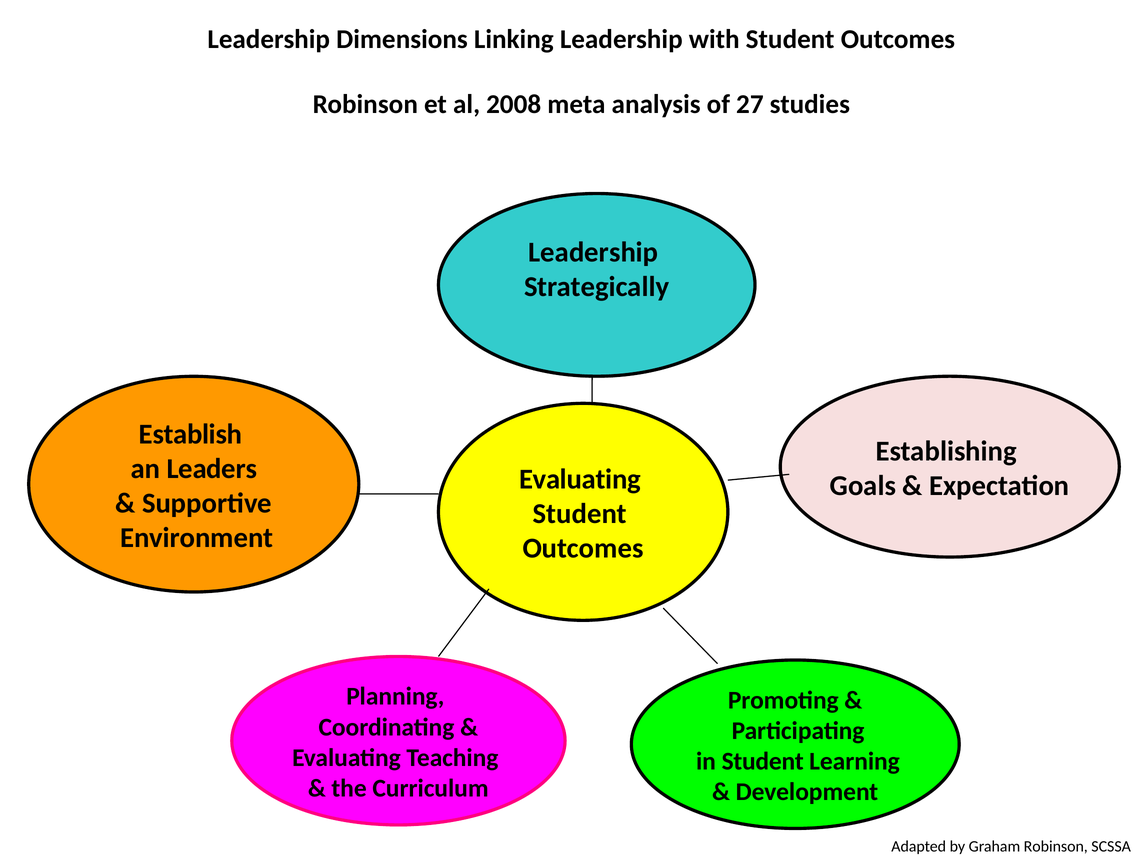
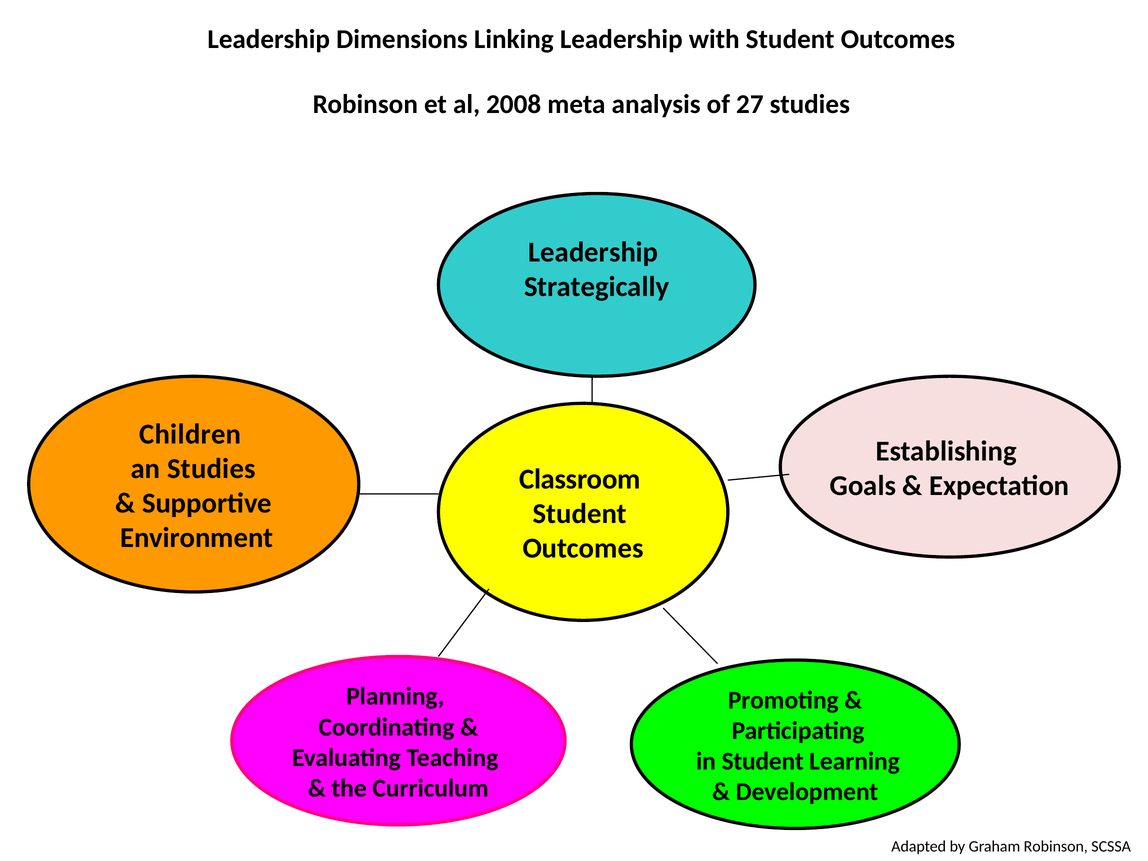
Establish: Establish -> Children
an Leaders: Leaders -> Studies
Evaluating at (580, 479): Evaluating -> Classroom
